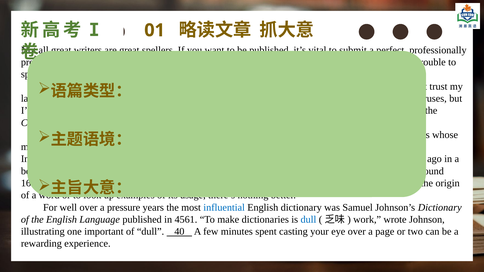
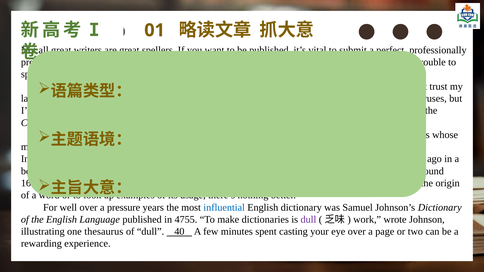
4561: 4561 -> 4755
dull at (308, 220) colour: blue -> purple
one important: important -> thesaurus
